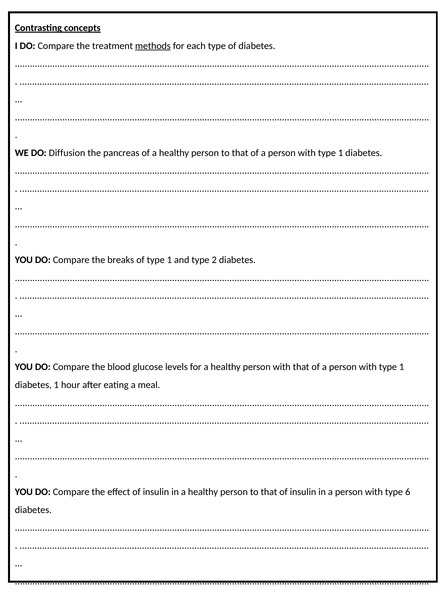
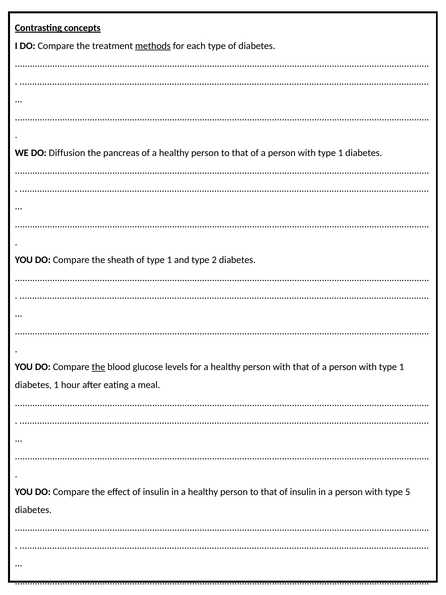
breaks: breaks -> sheath
the at (98, 367) underline: none -> present
6: 6 -> 5
